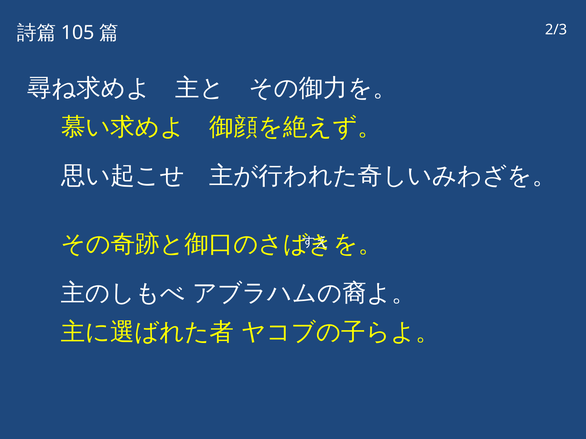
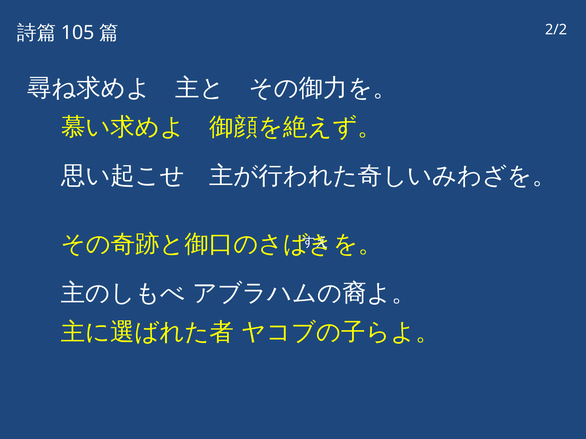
2/3: 2/3 -> 2/2
